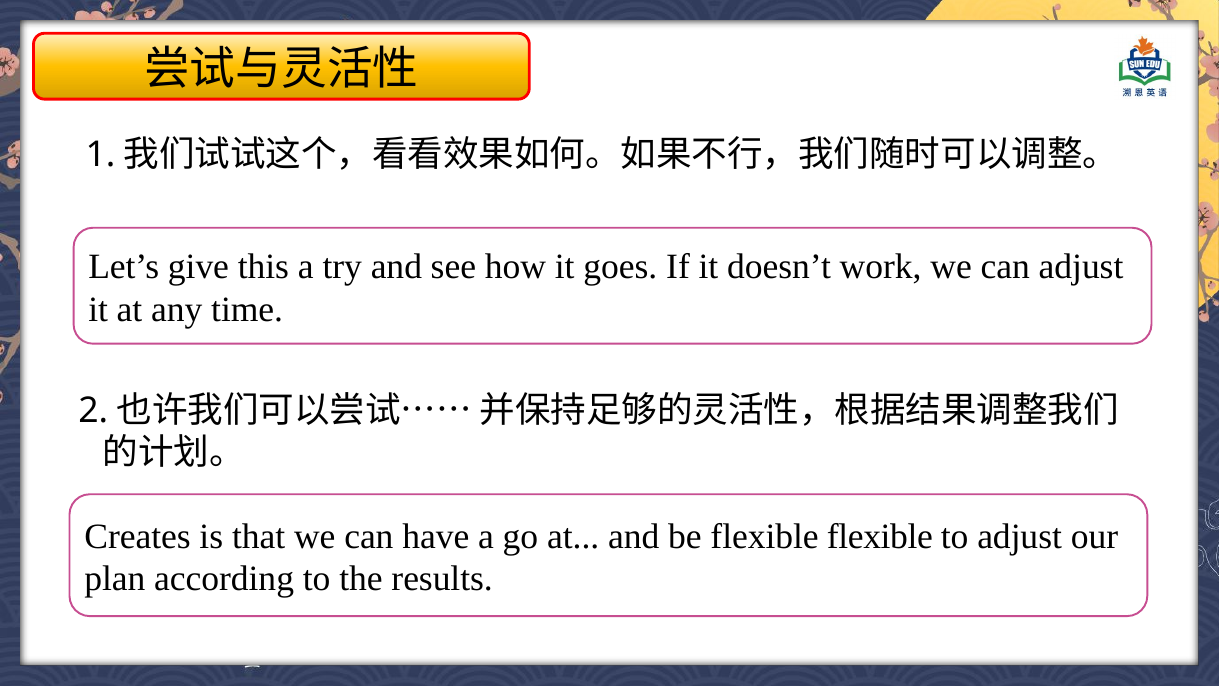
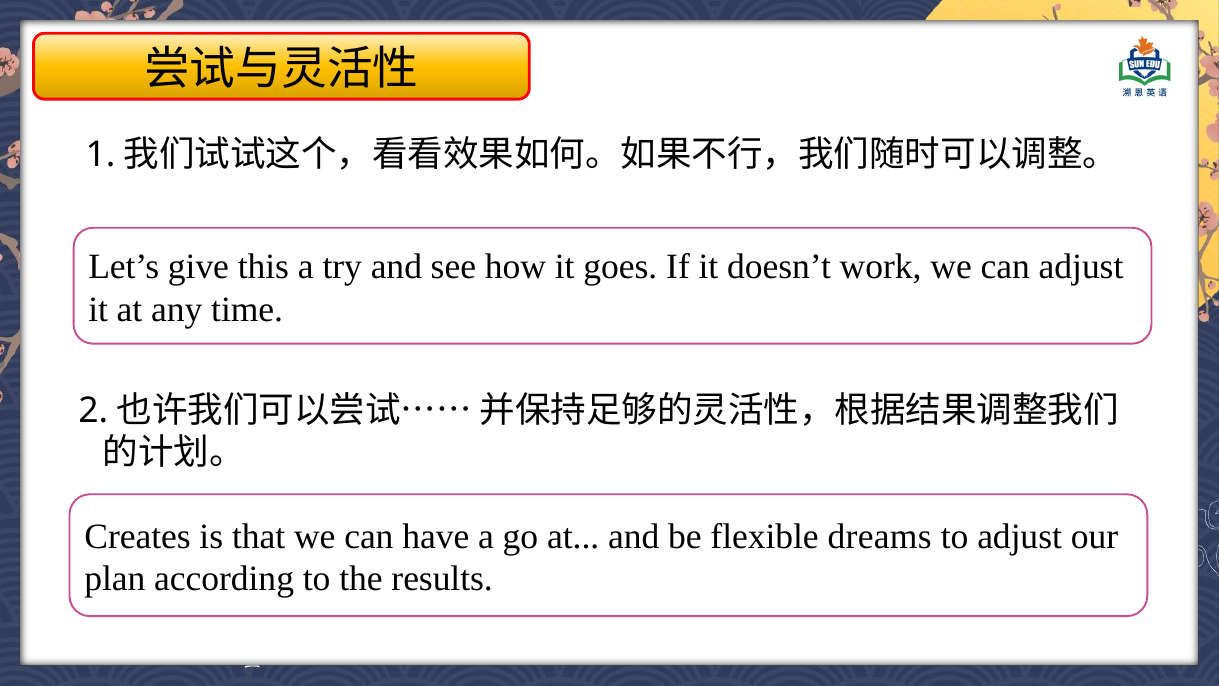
flexible flexible: flexible -> dreams
